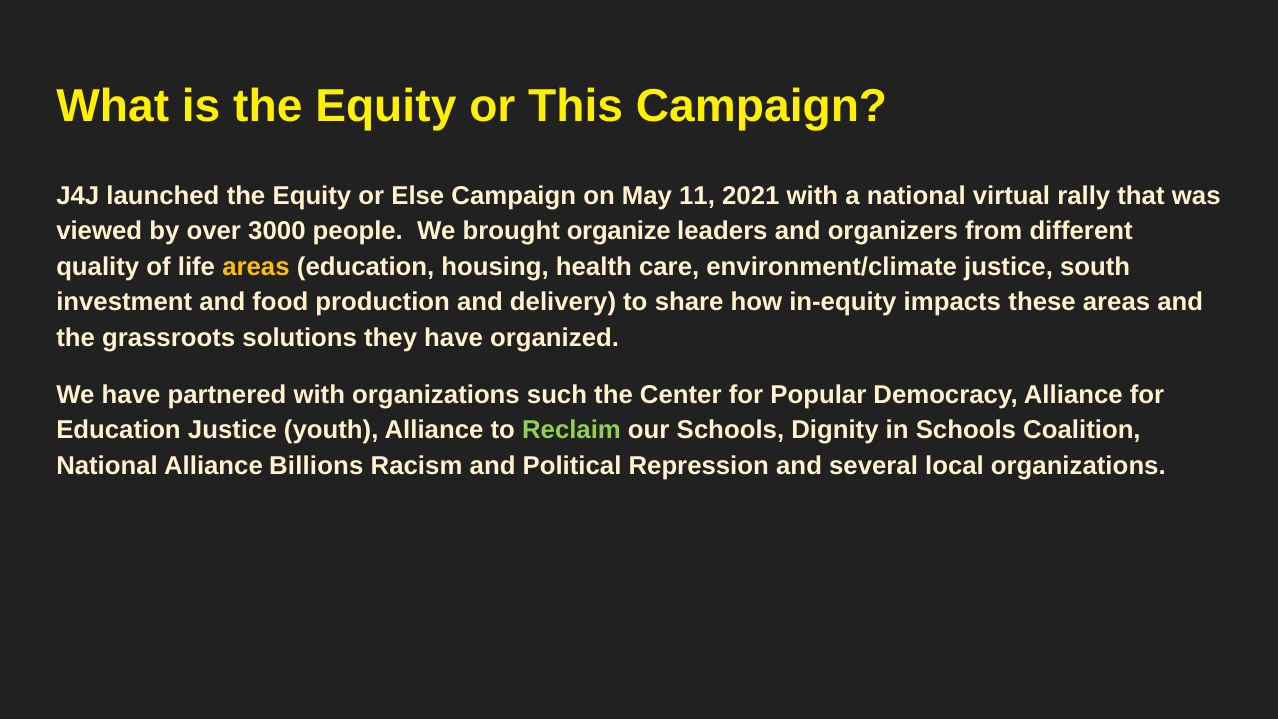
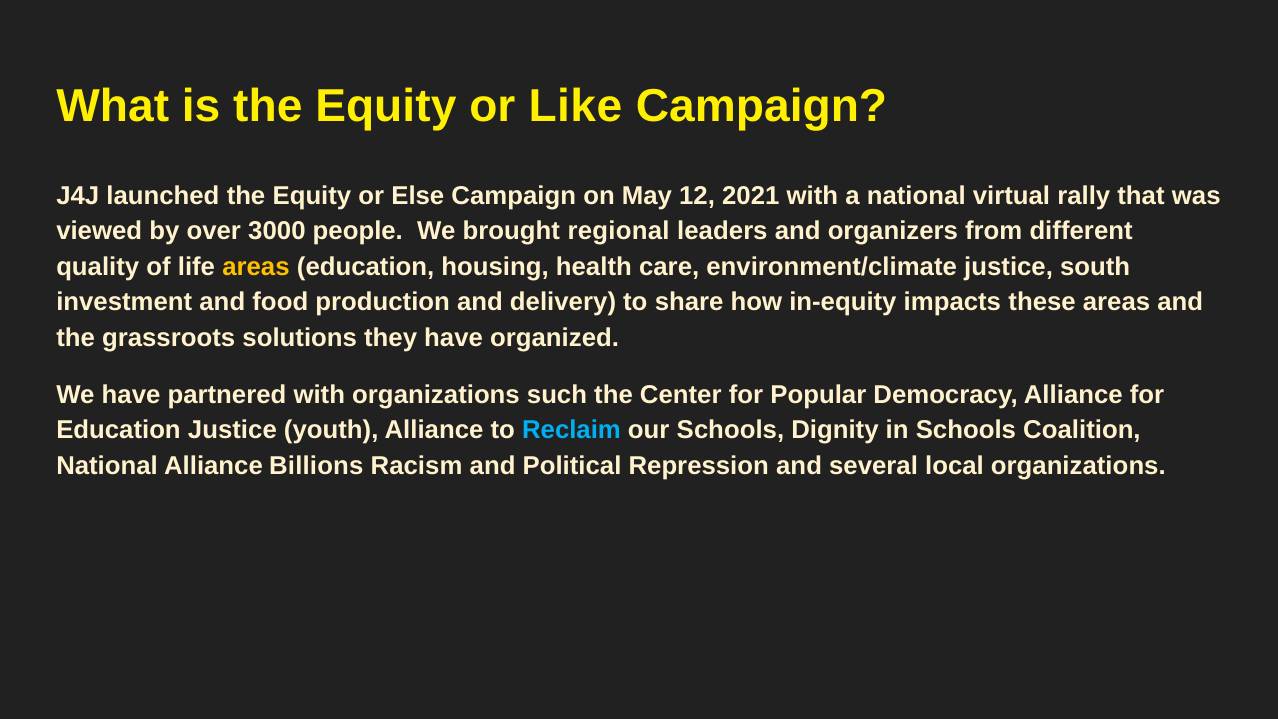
This: This -> Like
11: 11 -> 12
organize: organize -> regional
Reclaim colour: light green -> light blue
